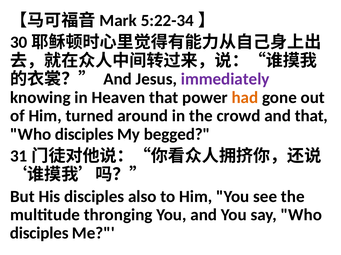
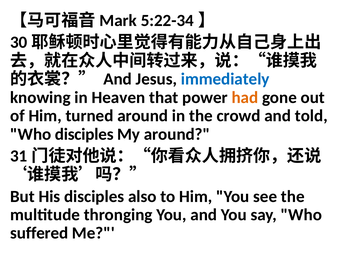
immediately colour: purple -> blue
and that: that -> told
My begged: begged -> around
disciples at (39, 234): disciples -> suffered
